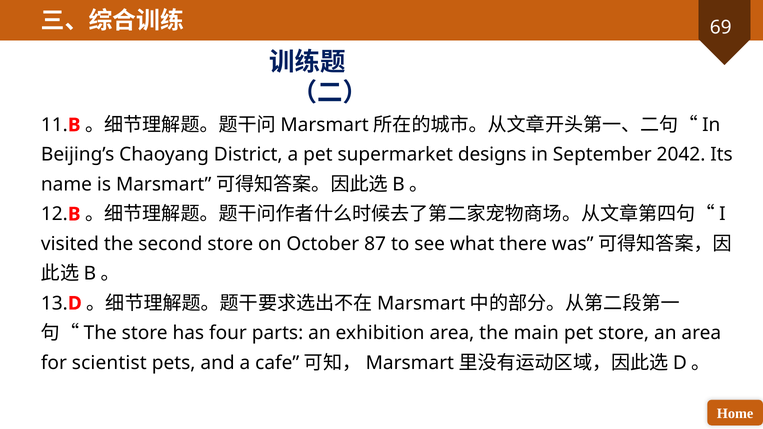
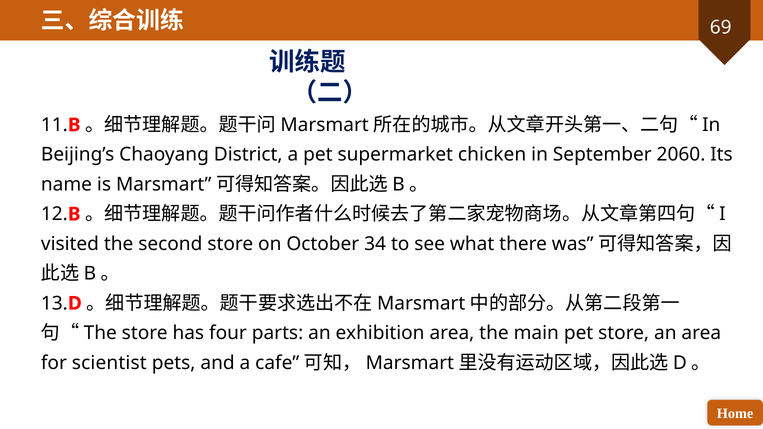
designs: designs -> chicken
2042: 2042 -> 2060
87: 87 -> 34
